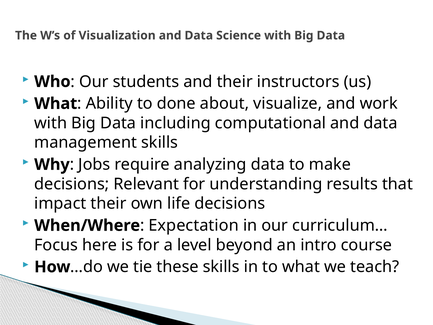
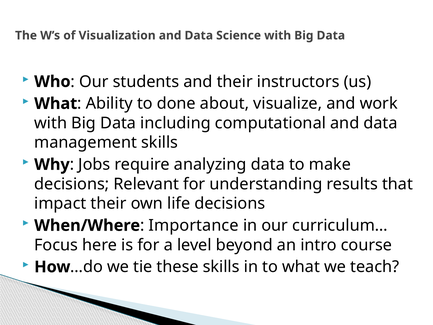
Expectation: Expectation -> Importance
